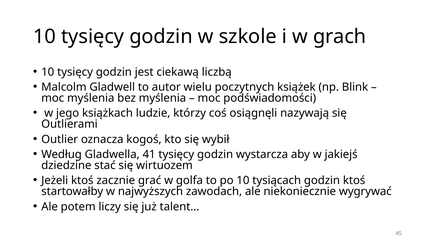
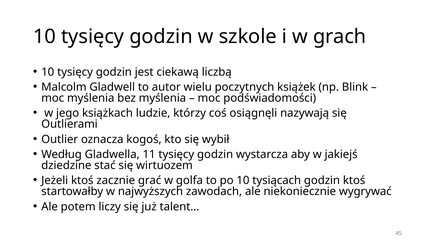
41: 41 -> 11
